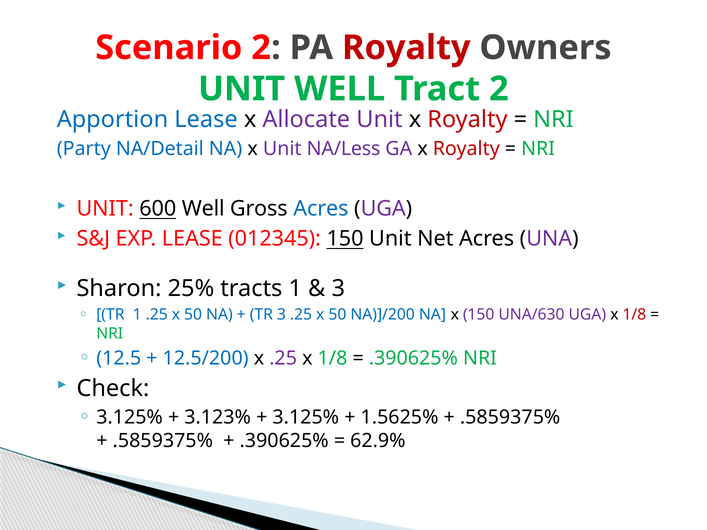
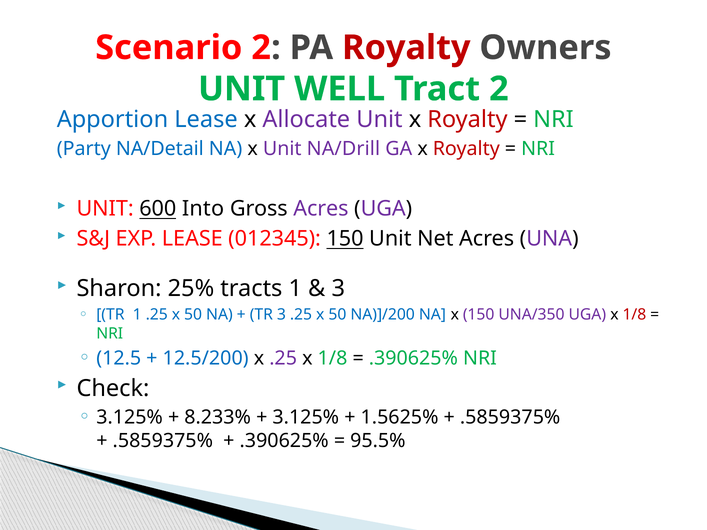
NA/Less: NA/Less -> NA/Drill
600 Well: Well -> Into
Acres at (321, 209) colour: blue -> purple
UNA/630: UNA/630 -> UNA/350
3.123%: 3.123% -> 8.233%
62.9%: 62.9% -> 95.5%
